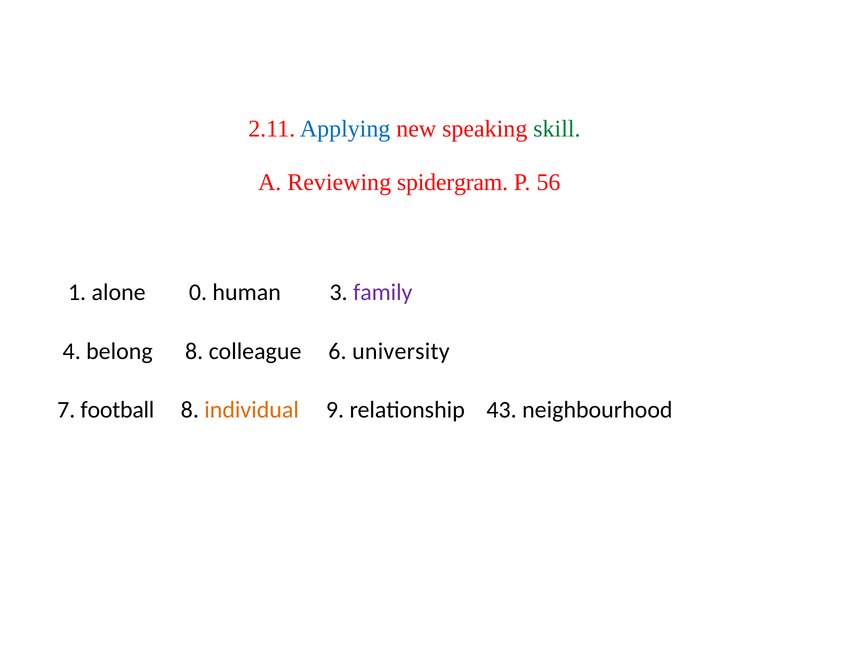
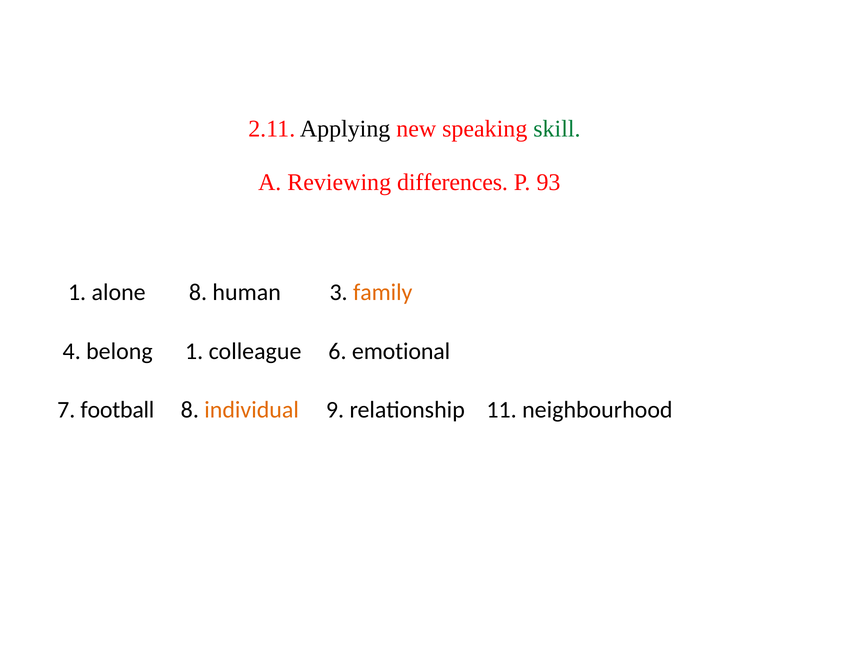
Applying colour: blue -> black
spidergram: spidergram -> differences
56: 56 -> 93
alone 0: 0 -> 8
family colour: purple -> orange
belong 8: 8 -> 1
university: university -> emotional
43: 43 -> 11
